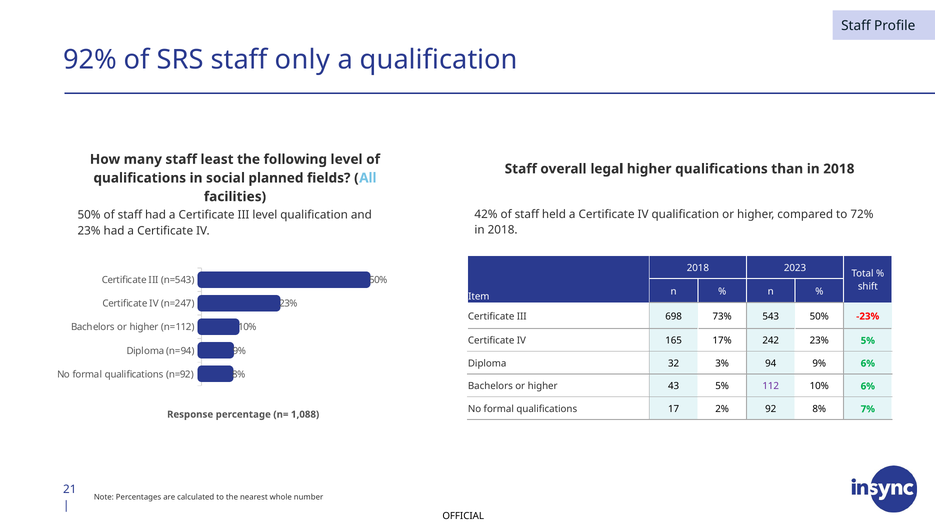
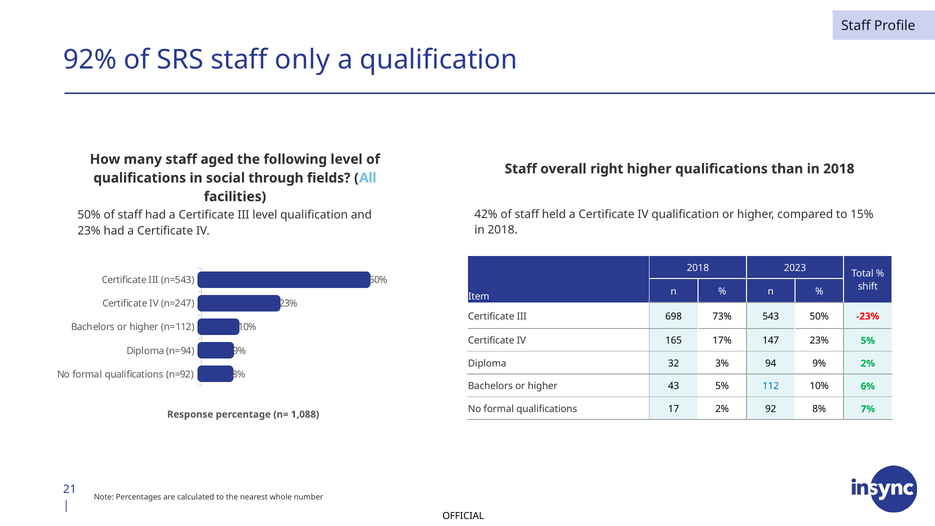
least: least -> aged
legal: legal -> right
planned: planned -> through
72%: 72% -> 15%
242: 242 -> 147
9% 6%: 6% -> 2%
112 colour: purple -> blue
